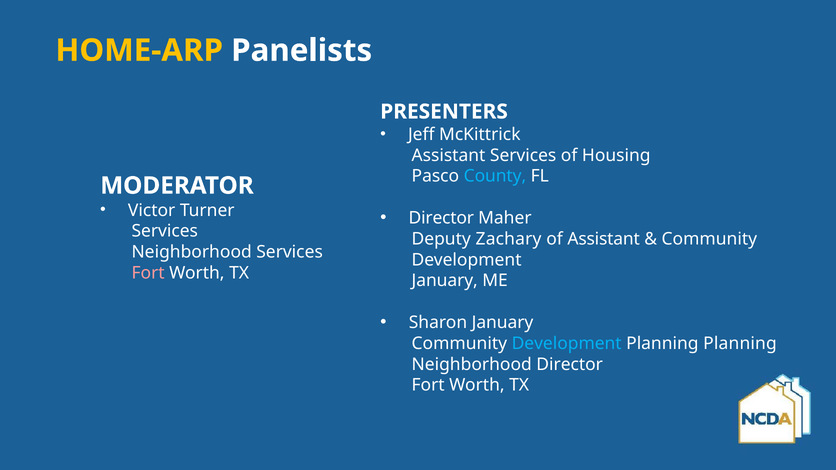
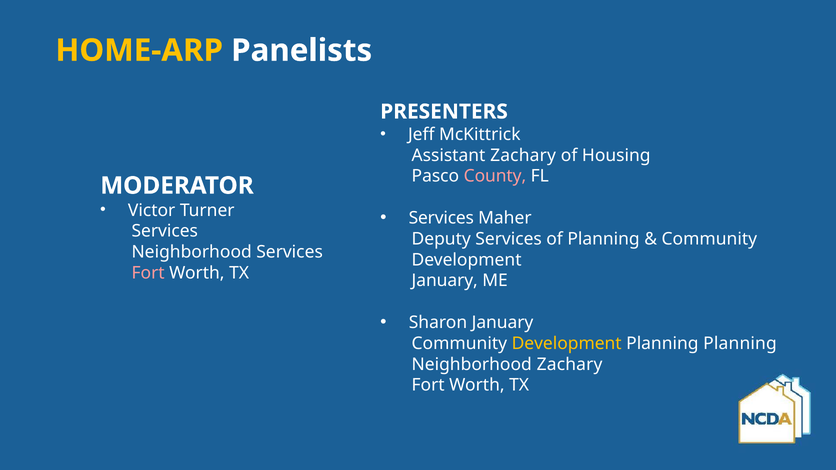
Assistant Services: Services -> Zachary
County colour: light blue -> pink
Director at (441, 218): Director -> Services
Deputy Zachary: Zachary -> Services
of Assistant: Assistant -> Planning
Development at (567, 344) colour: light blue -> yellow
Neighborhood Director: Director -> Zachary
